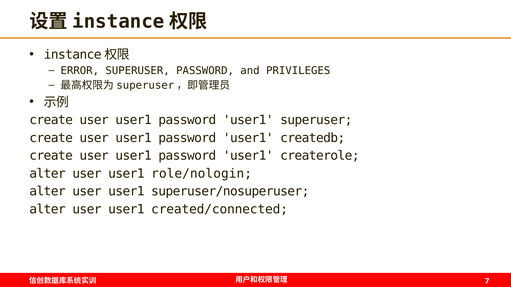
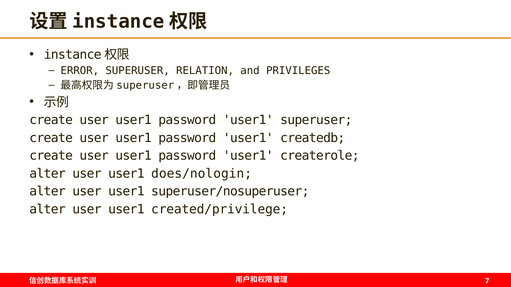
SUPERUSER PASSWORD: PASSWORD -> RELATION
role/nologin: role/nologin -> does/nologin
created/connected: created/connected -> created/privilege
